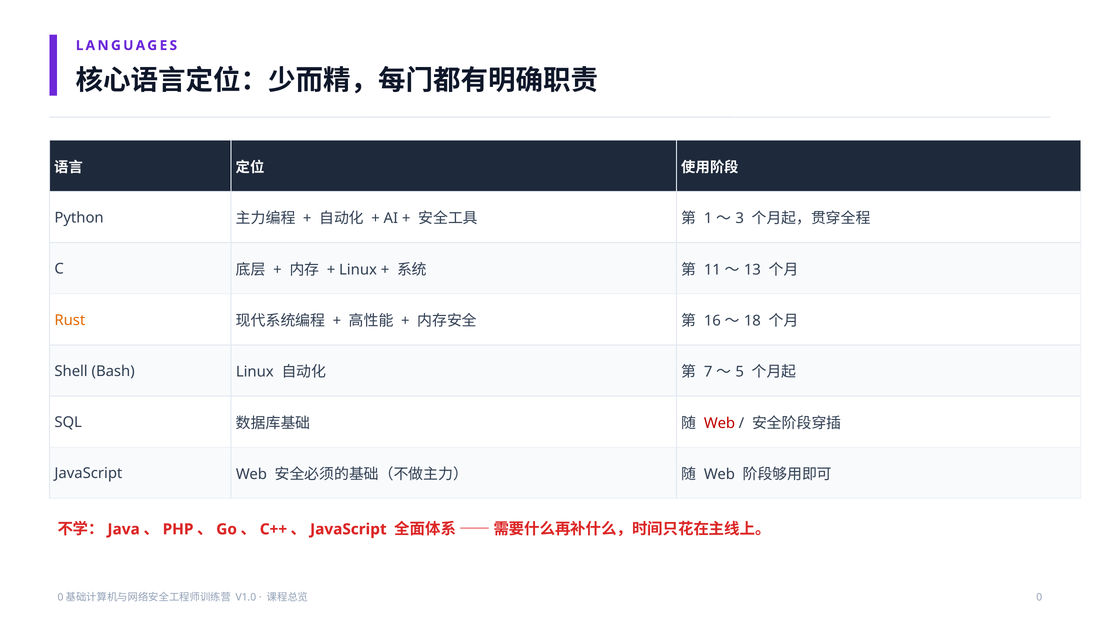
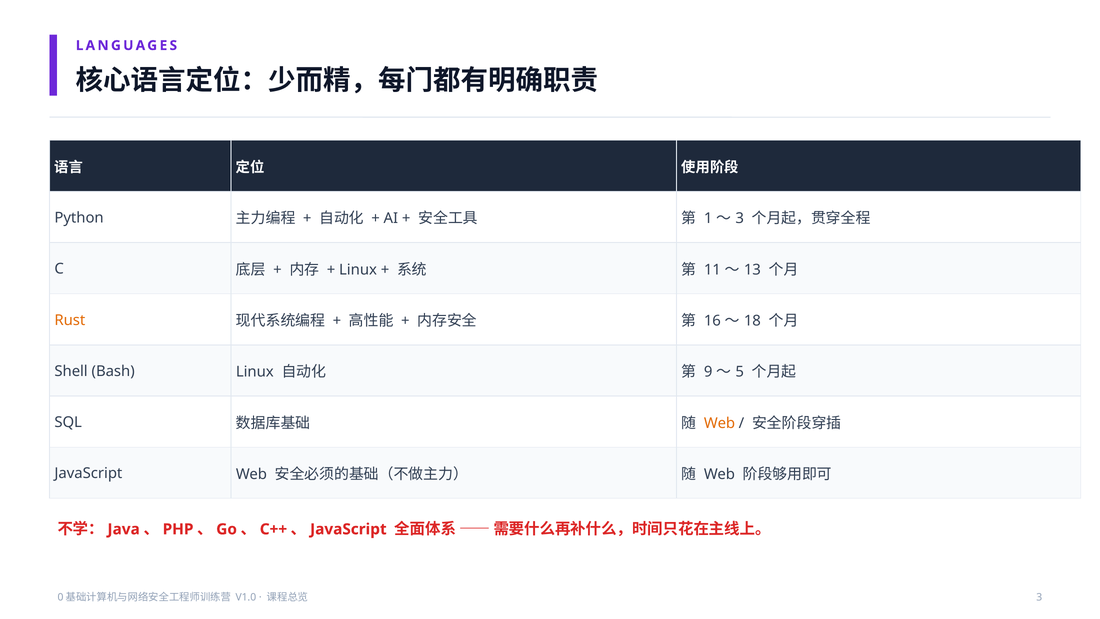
7: 7 -> 9
Web at (719, 423) colour: red -> orange
0 at (1039, 597): 0 -> 3
